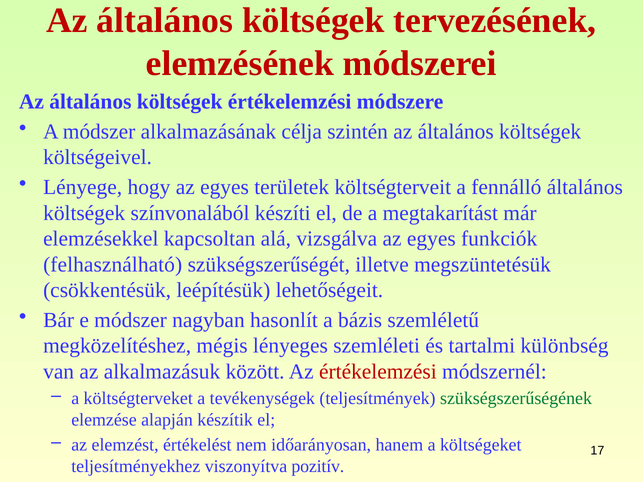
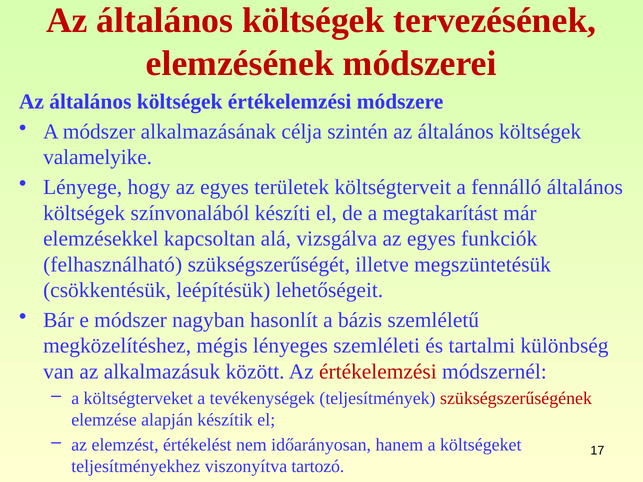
költségeivel: költségeivel -> valamelyike
szükségszerűségének colour: green -> red
pozitív: pozitív -> tartozó
